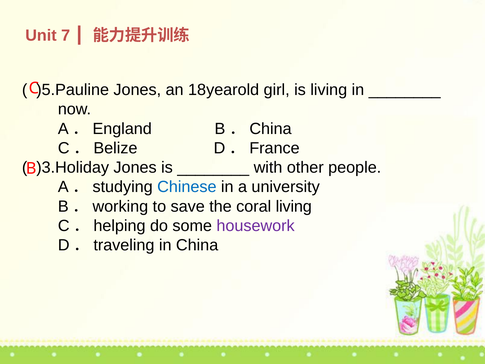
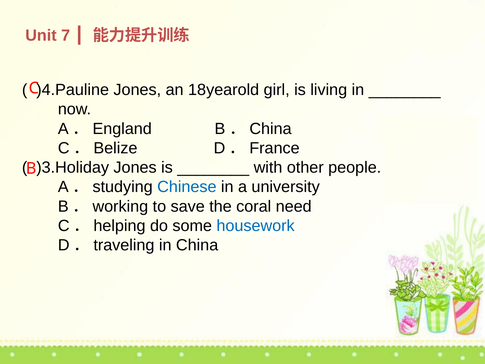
)5.Pauline: )5.Pauline -> )4.Pauline
coral living: living -> need
housework colour: purple -> blue
